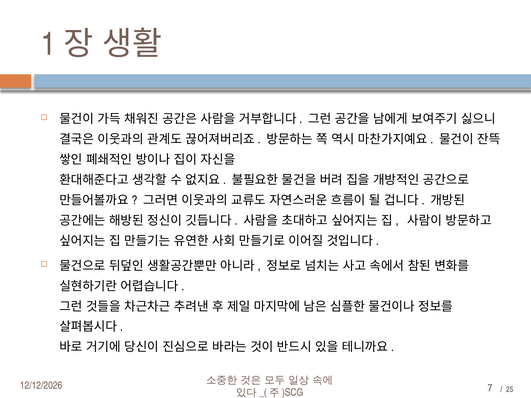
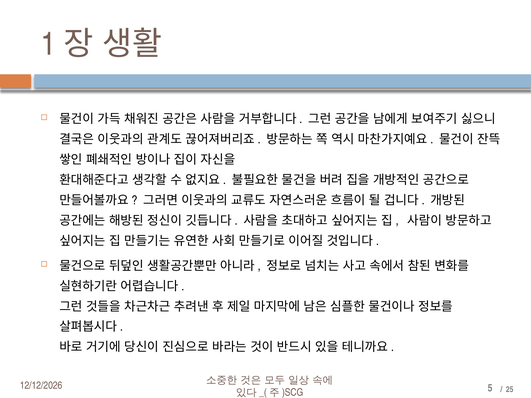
7: 7 -> 5
